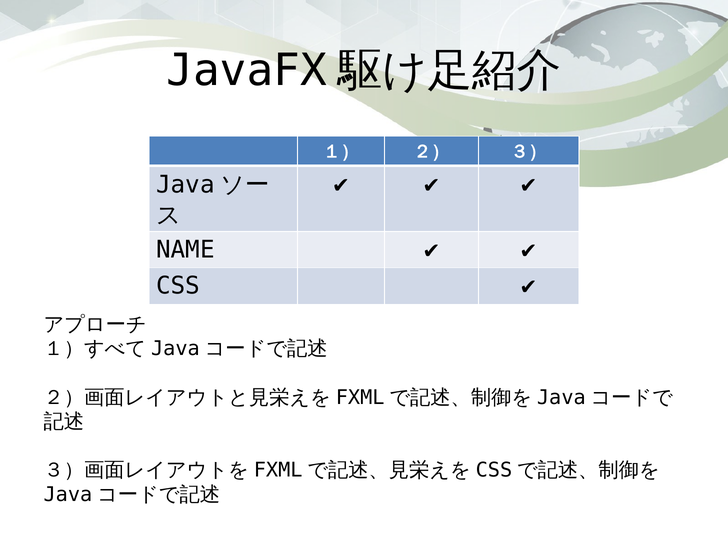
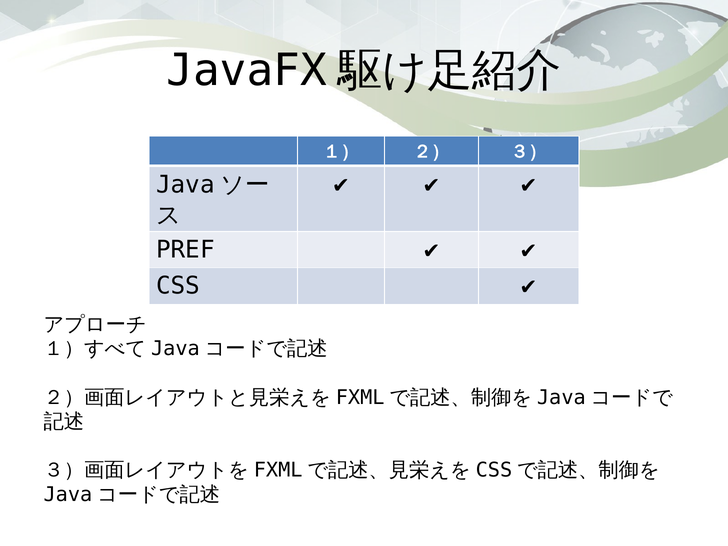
NAME: NAME -> PREF
